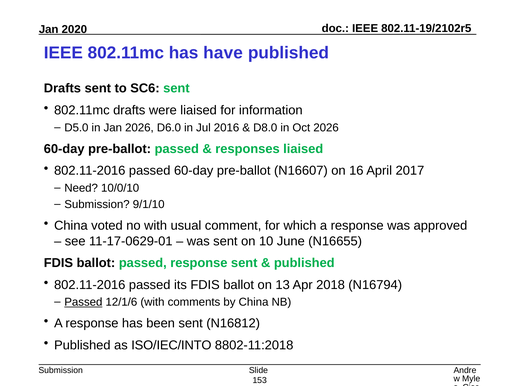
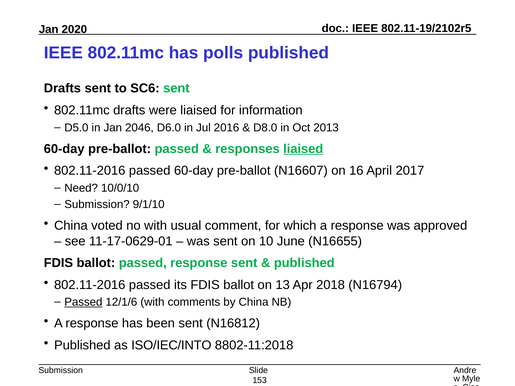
have: have -> polls
Jan 2026: 2026 -> 2046
Oct 2026: 2026 -> 2013
liaised at (303, 149) underline: none -> present
